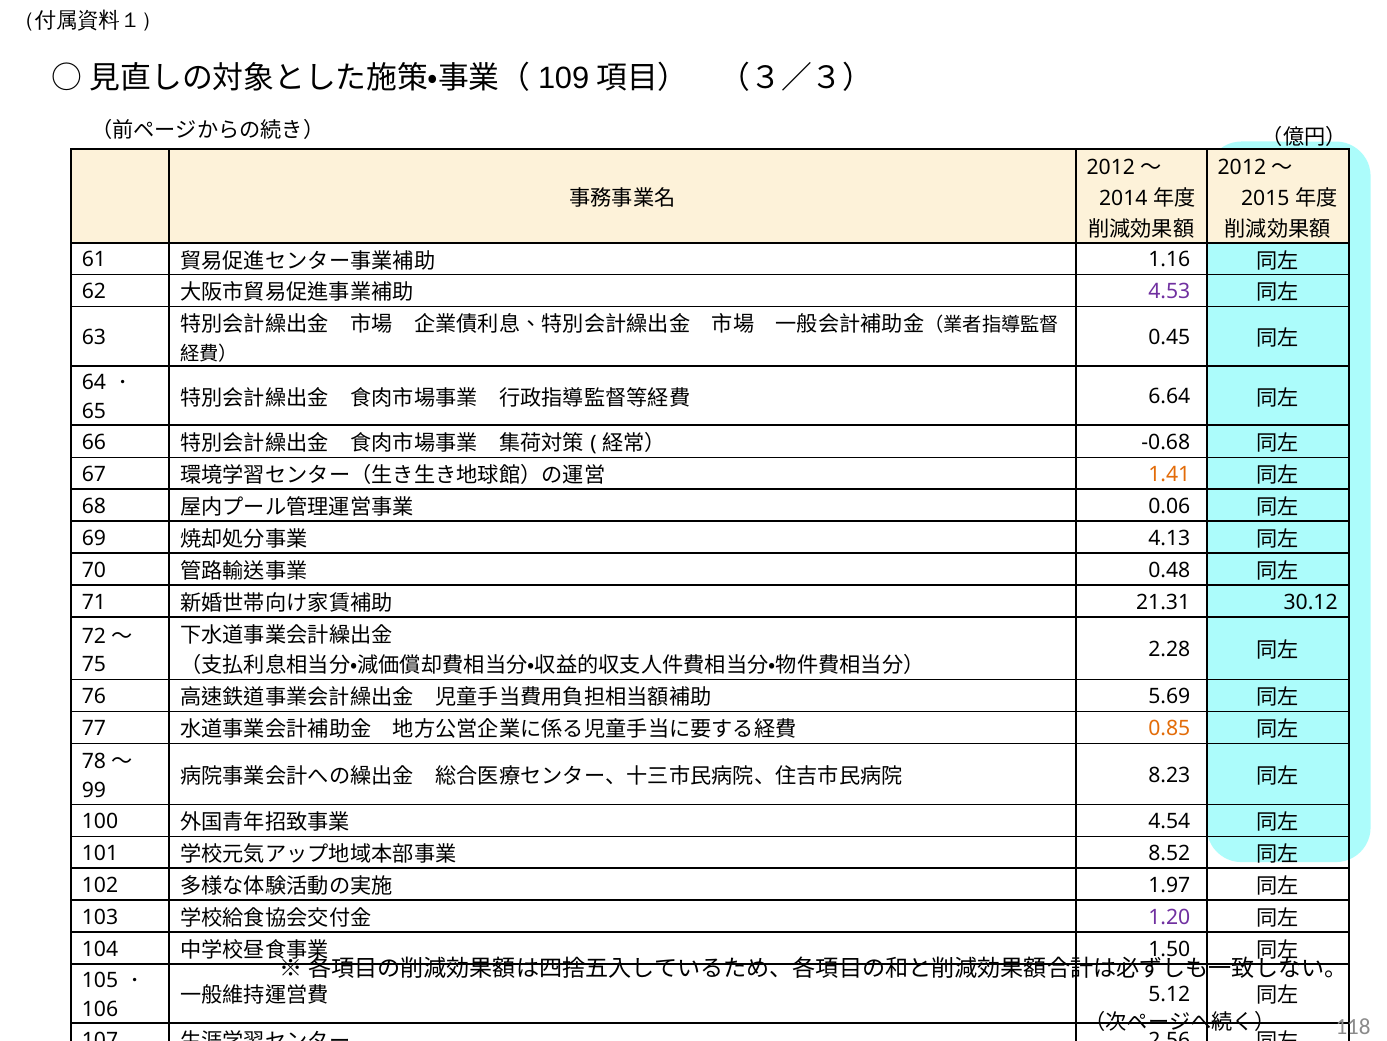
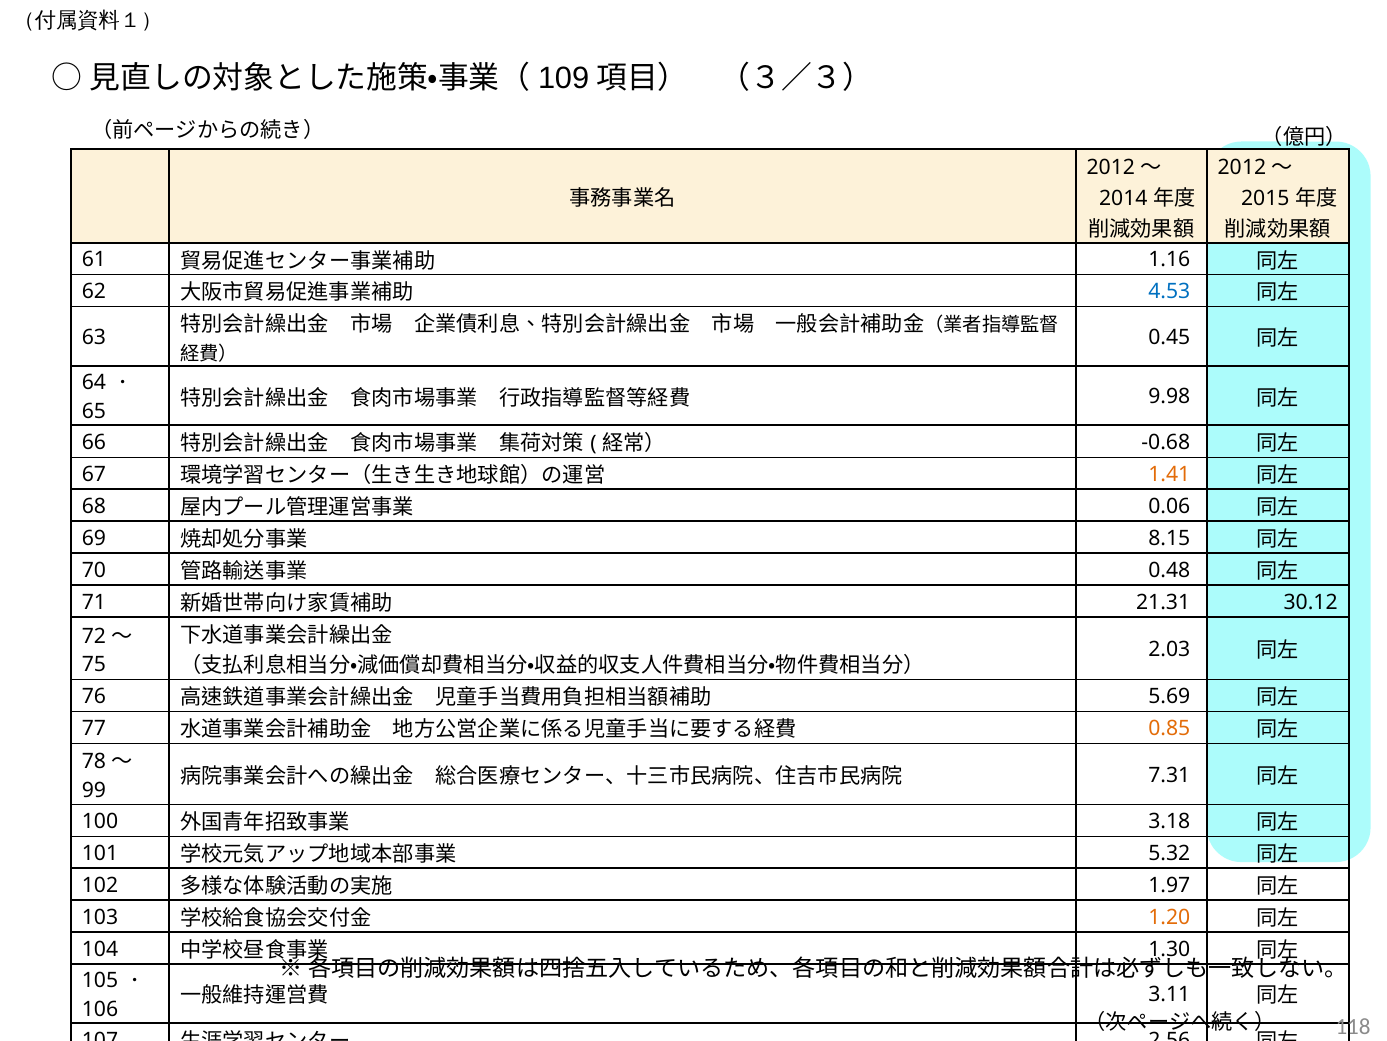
4.53 colour: purple -> blue
6.64: 6.64 -> 9.98
4.13: 4.13 -> 8.15
2.28: 2.28 -> 2.03
8.23: 8.23 -> 7.31
4.54: 4.54 -> 3.18
8.52: 8.52 -> 5.32
1.20 colour: purple -> orange
1.50: 1.50 -> 1.30
5.12: 5.12 -> 3.11
